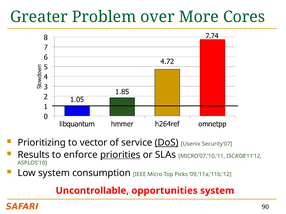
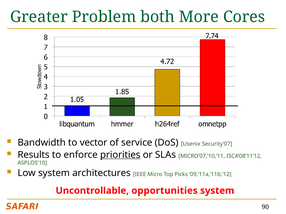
over: over -> both
Prioritizing: Prioritizing -> Bandwidth
DoS underline: present -> none
consumption: consumption -> architectures
